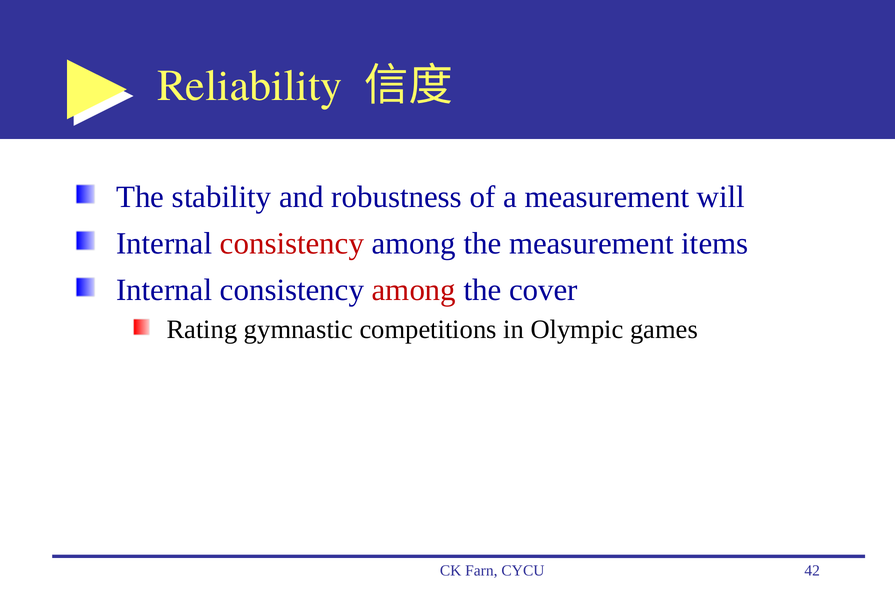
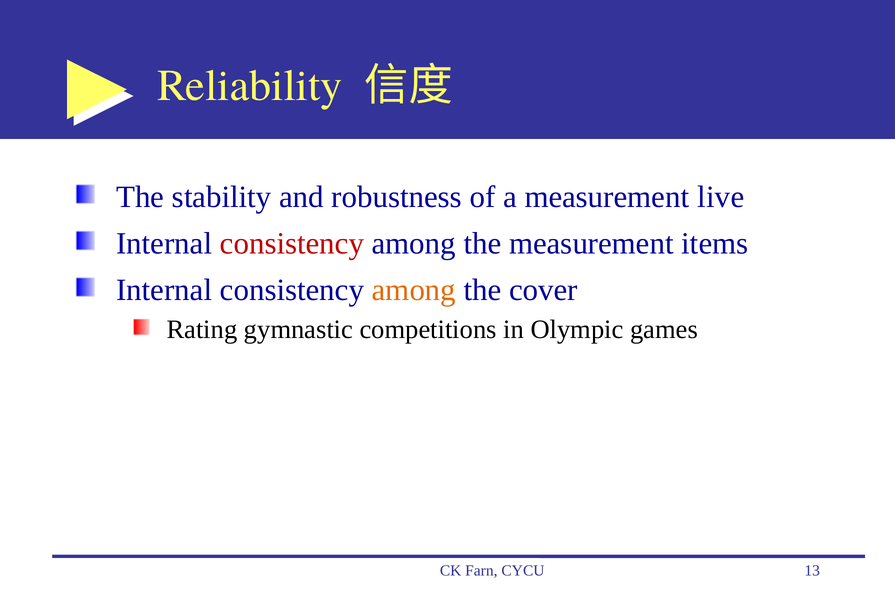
will: will -> live
among at (414, 290) colour: red -> orange
42: 42 -> 13
